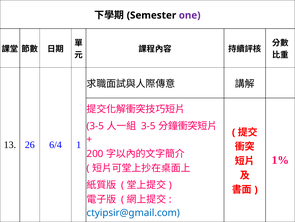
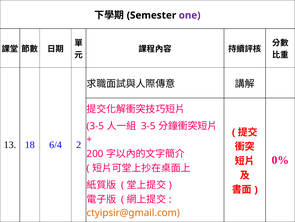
26: 26 -> 18
1: 1 -> 2
1%: 1% -> 0%
ctyipsir@gmail.com colour: blue -> orange
